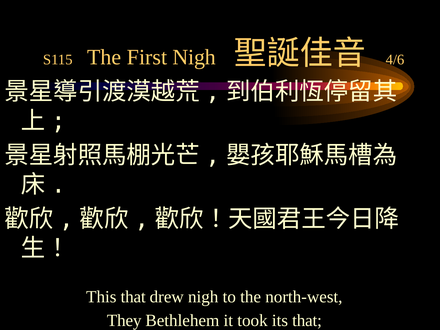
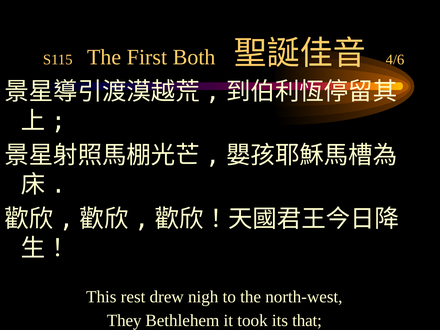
First Nigh: Nigh -> Both
This that: that -> rest
